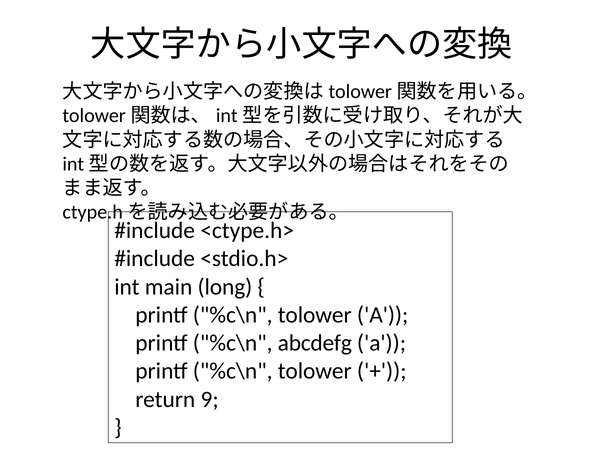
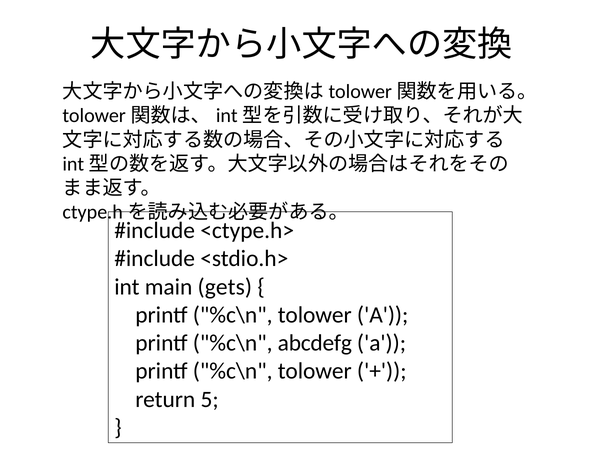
long: long -> gets
9: 9 -> 5
